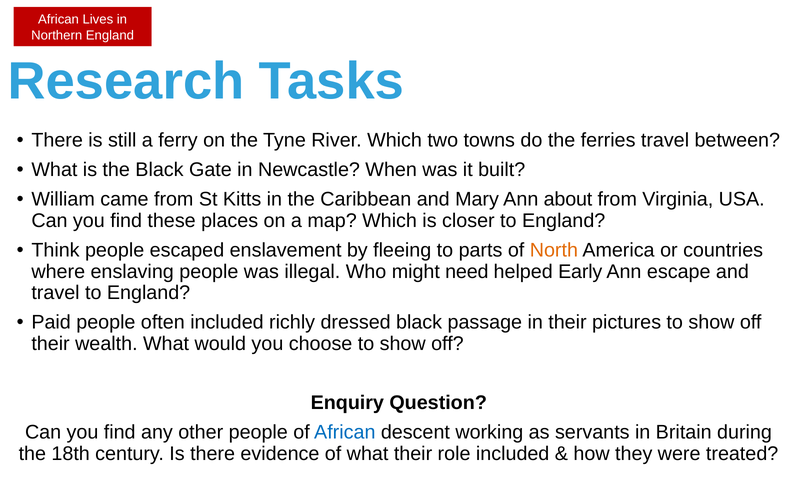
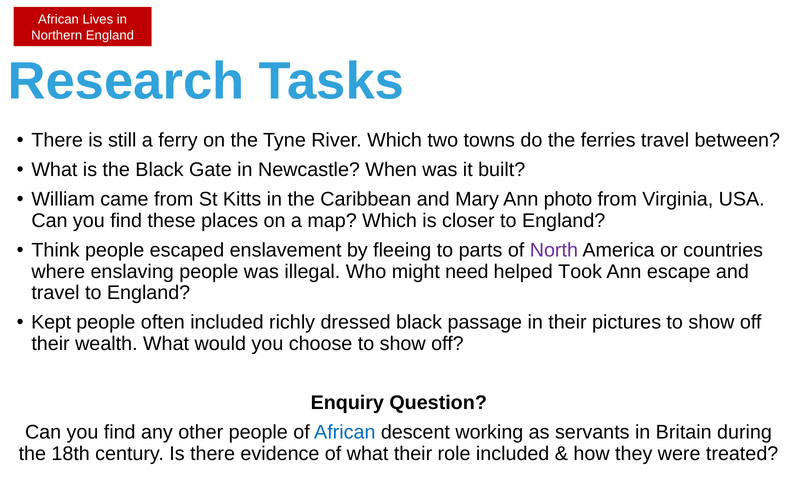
about: about -> photo
North colour: orange -> purple
Early: Early -> Took
Paid: Paid -> Kept
